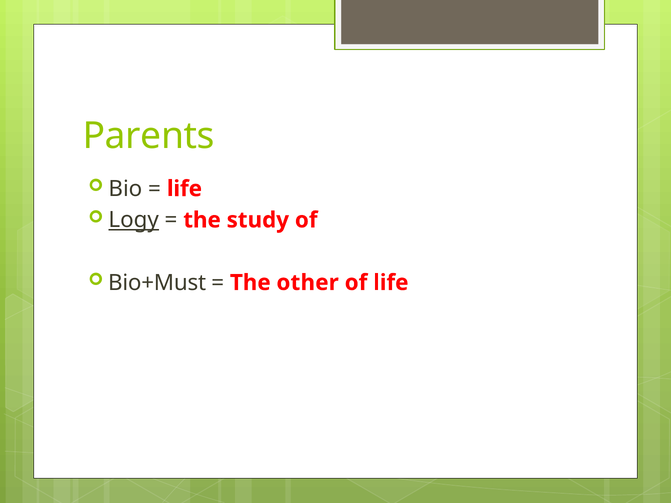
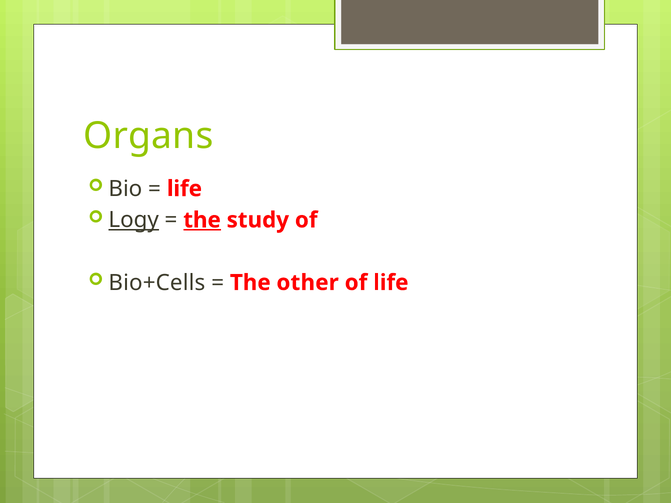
Parents: Parents -> Organs
the at (202, 220) underline: none -> present
Bio+Must: Bio+Must -> Bio+Cells
